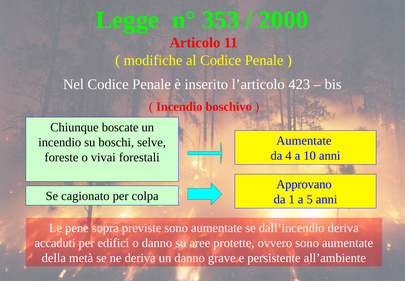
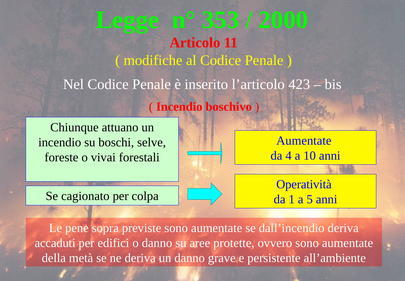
boscate: boscate -> attuano
Approvano: Approvano -> Operatività
